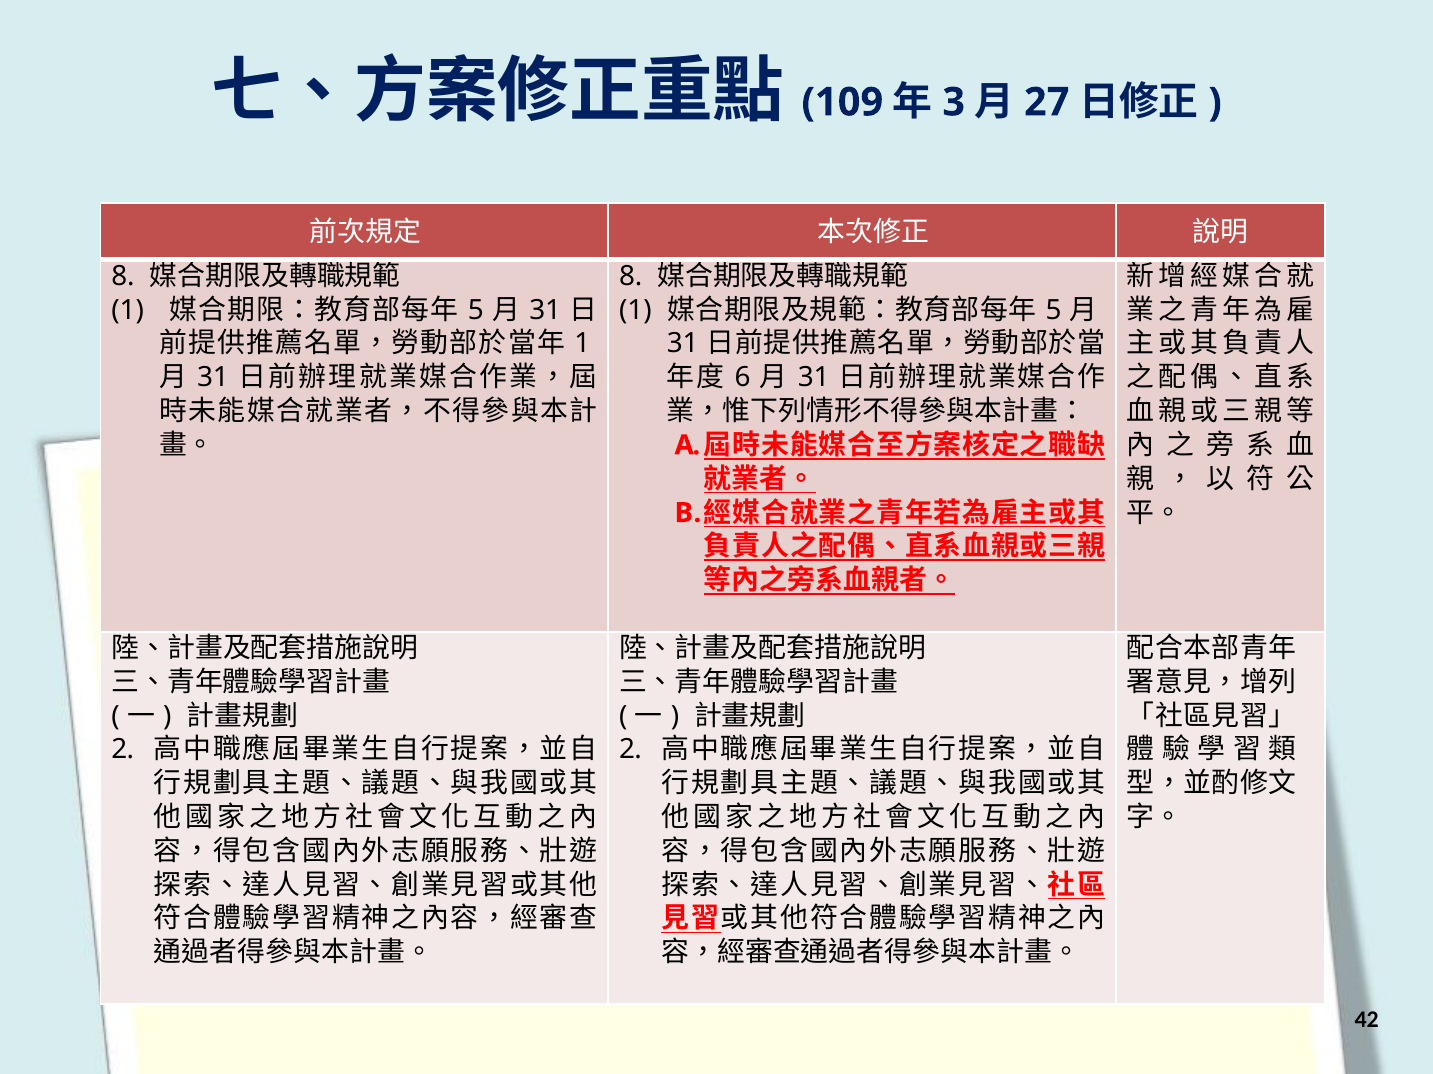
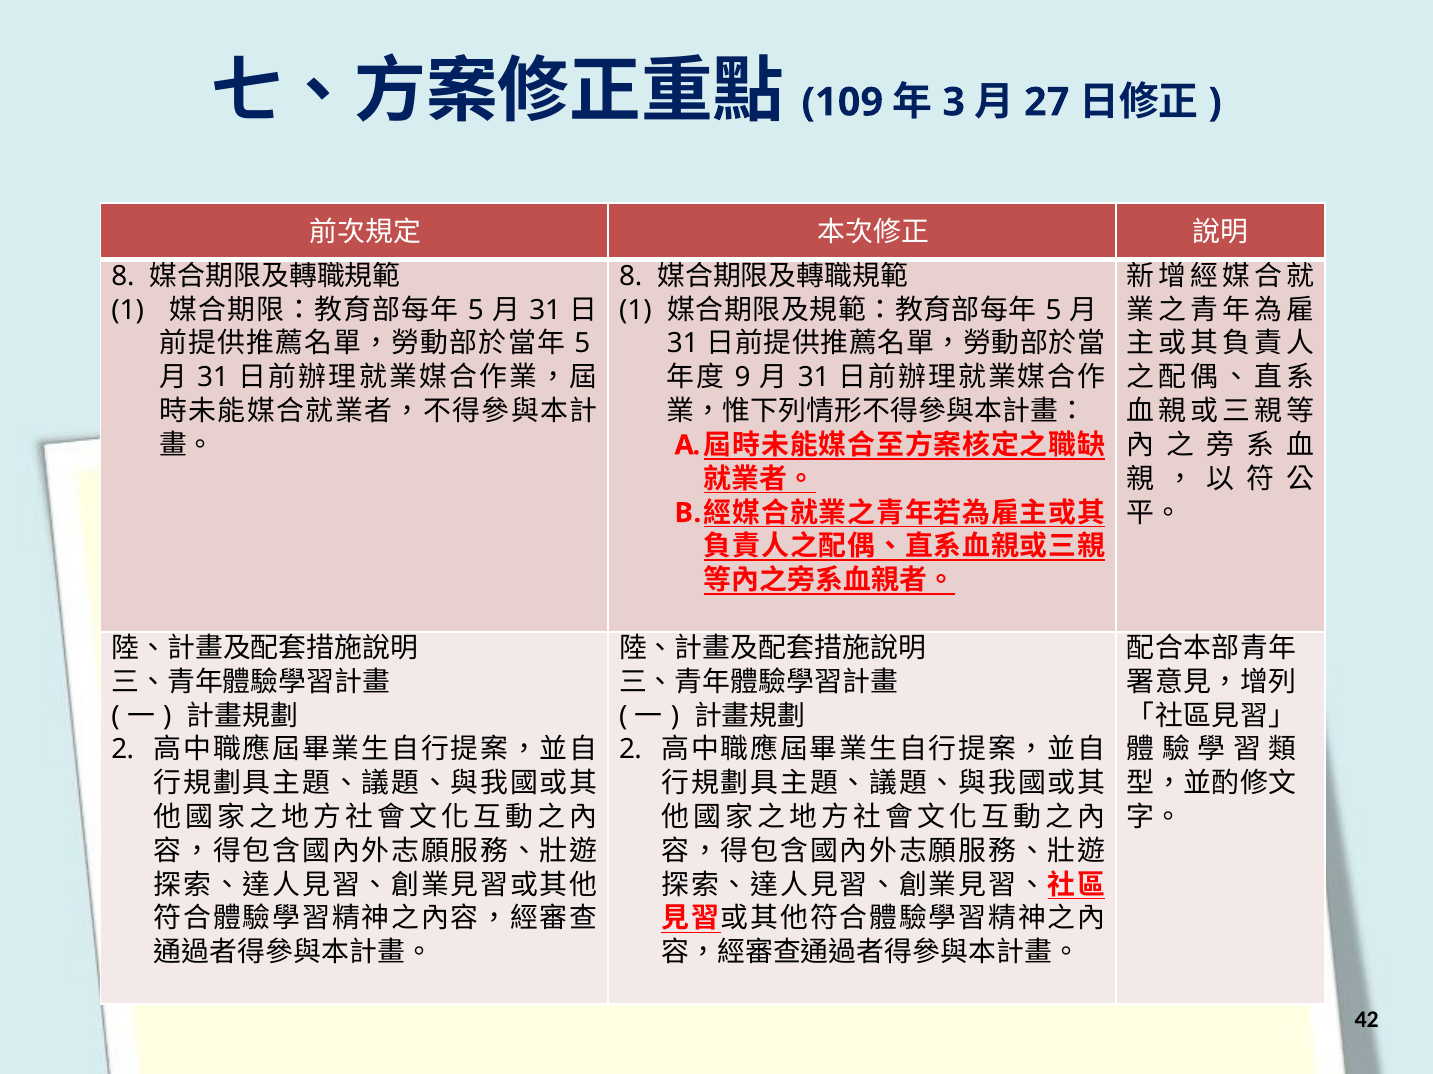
1 at (582, 344): 1 -> 5
6: 6 -> 9
